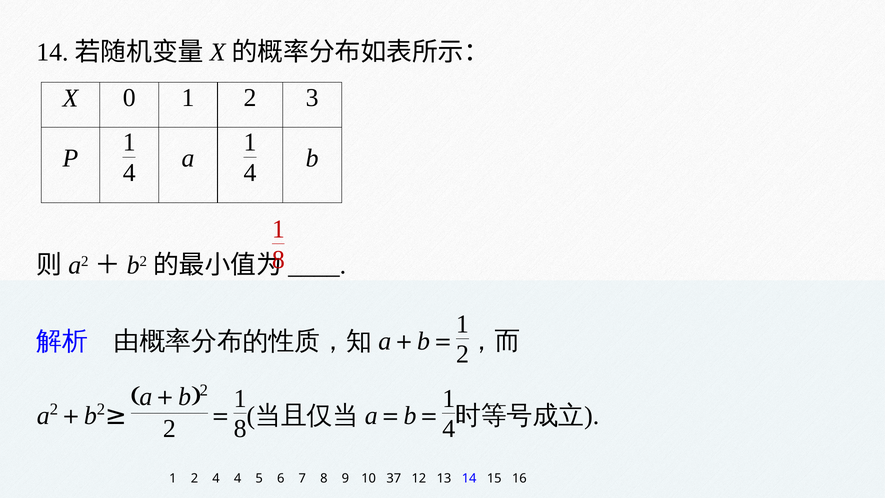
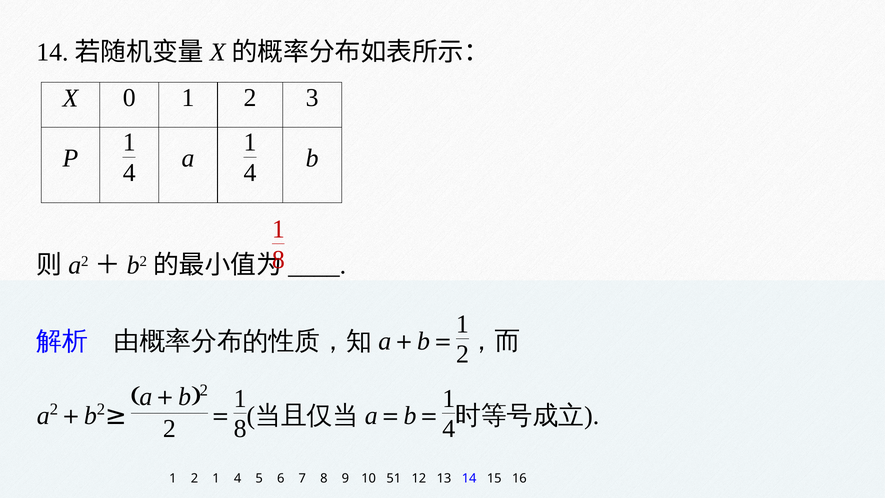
2 4: 4 -> 1
37: 37 -> 51
